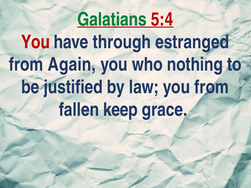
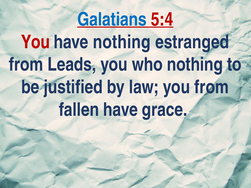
Galatians colour: green -> blue
have through: through -> nothing
Again: Again -> Leads
fallen keep: keep -> have
